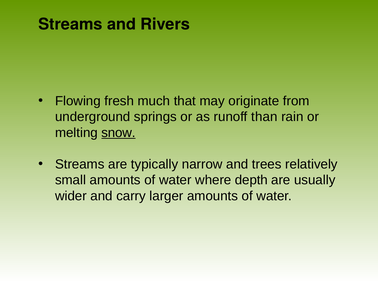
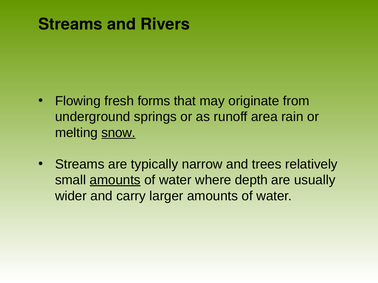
much: much -> forms
than: than -> area
amounts at (115, 180) underline: none -> present
